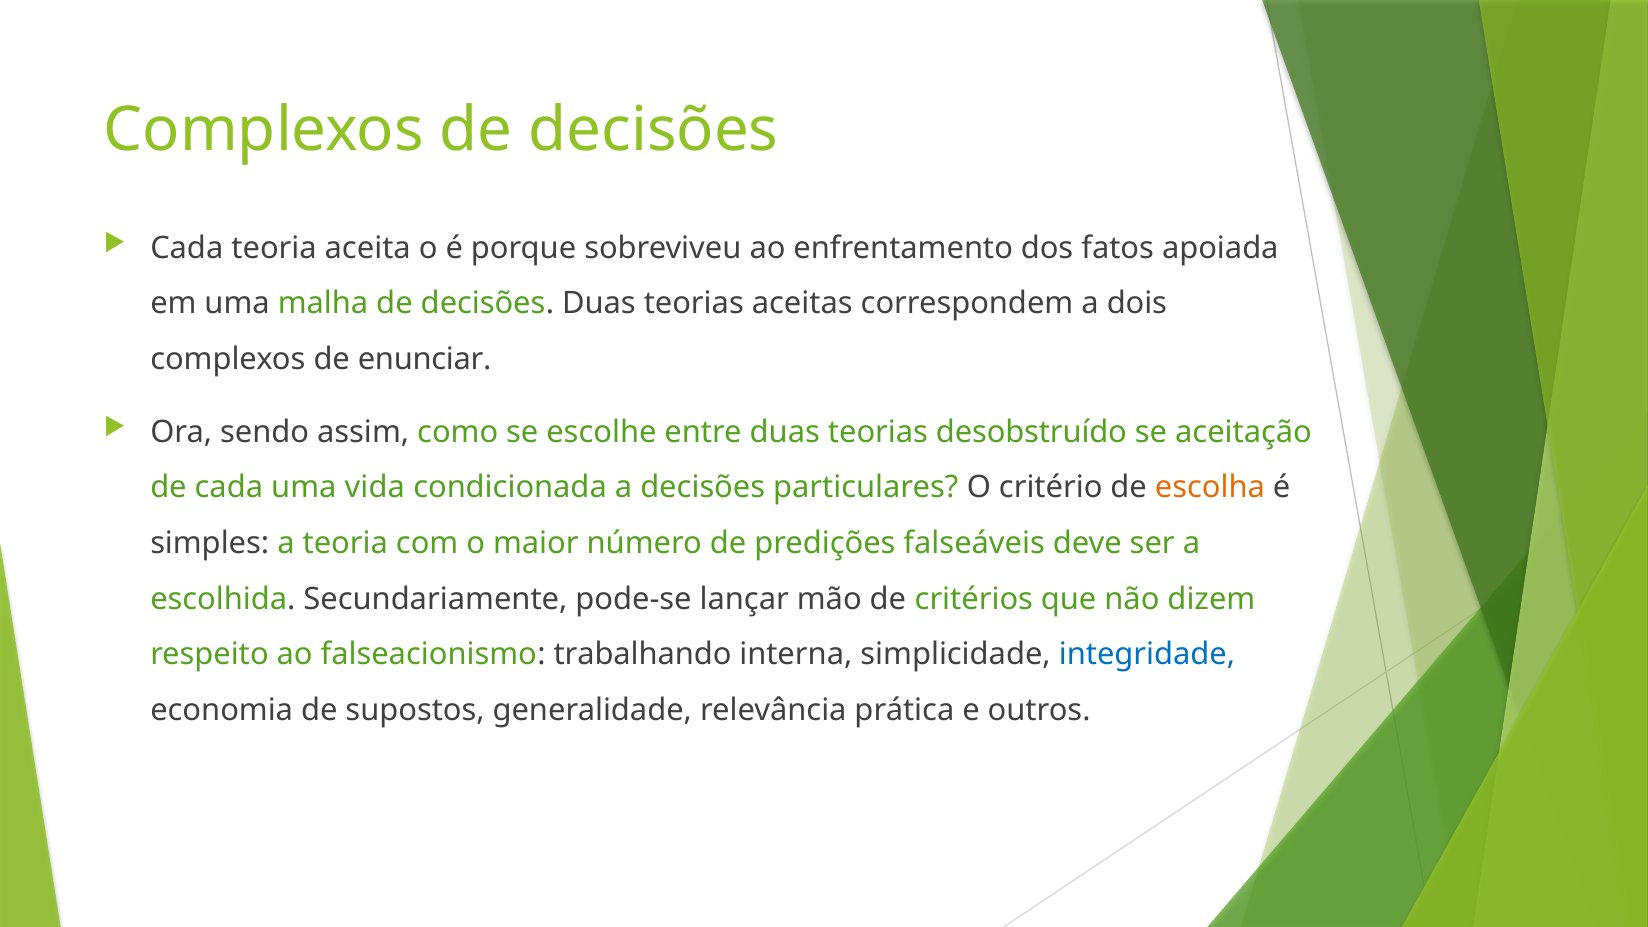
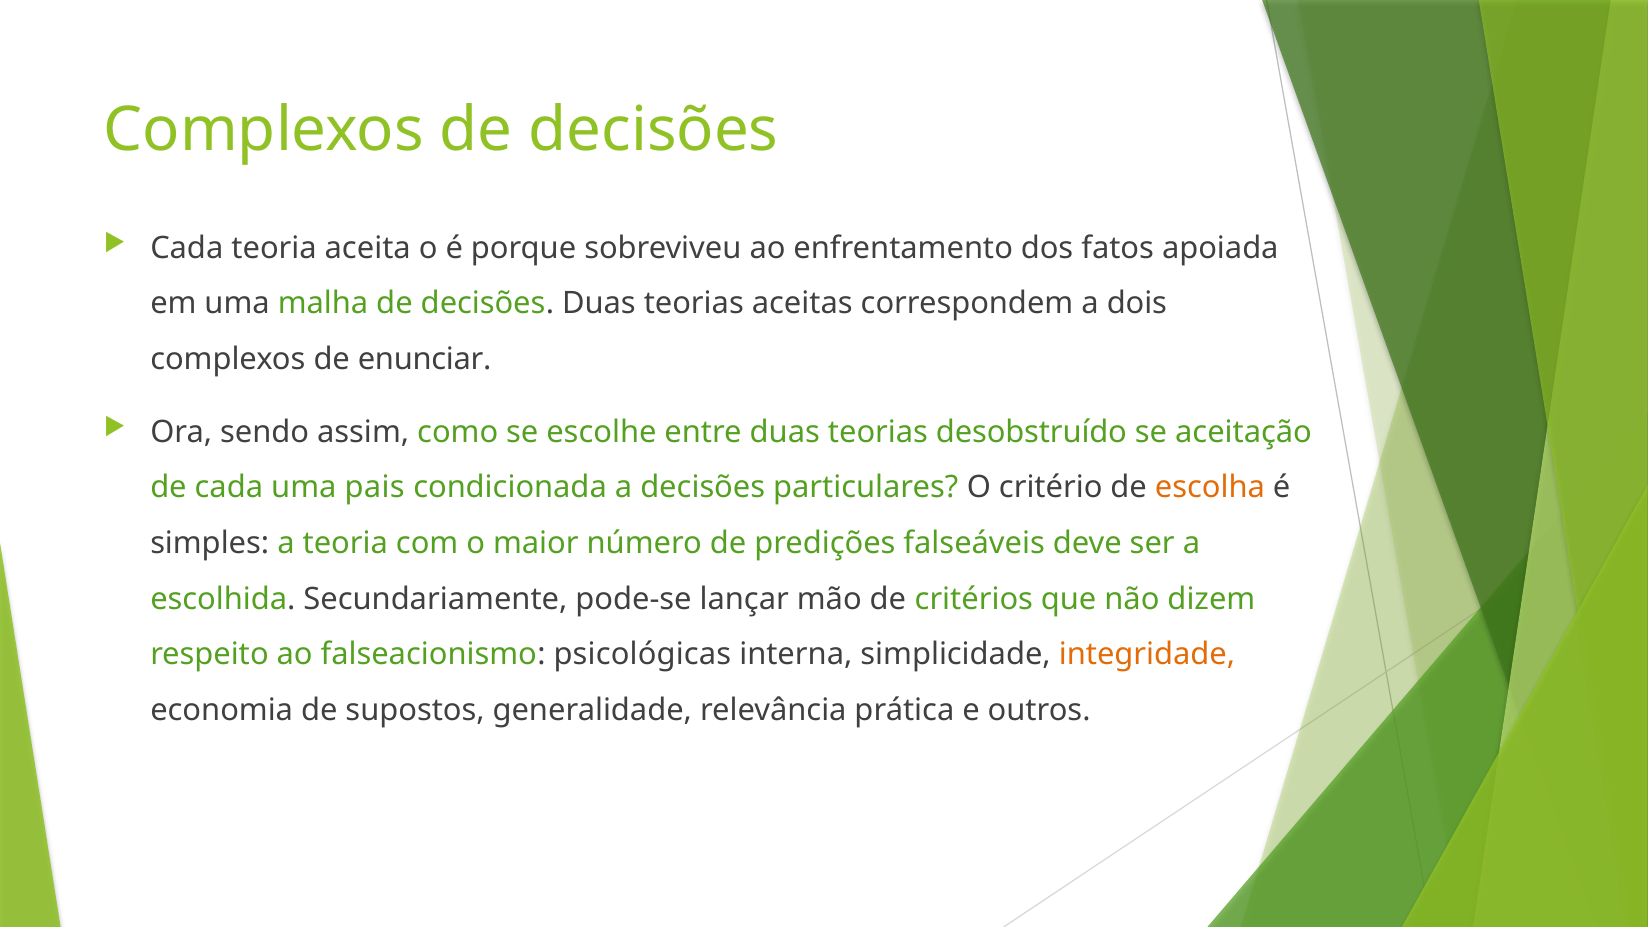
vida: vida -> pais
trabalhando: trabalhando -> psicológicas
integridade colour: blue -> orange
